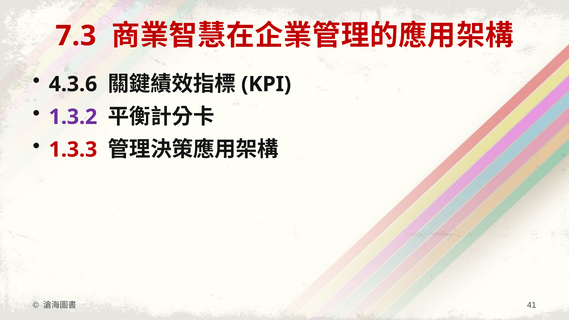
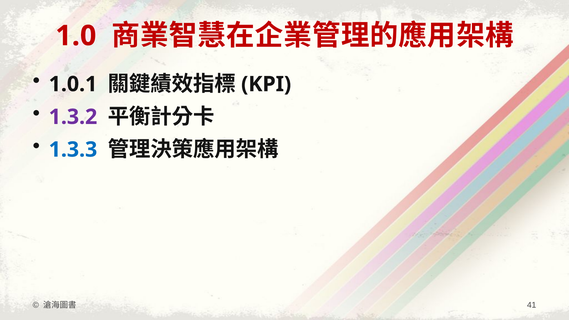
7.3: 7.3 -> 1.0
4.3.6: 4.3.6 -> 1.0.1
1.3.3 colour: red -> blue
